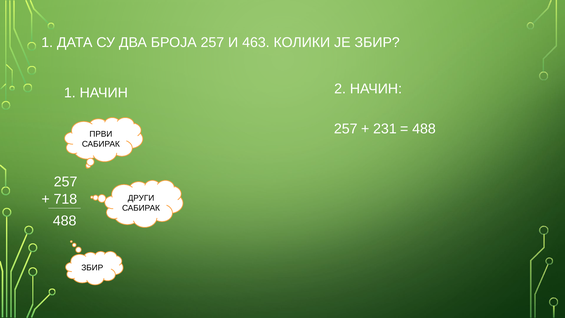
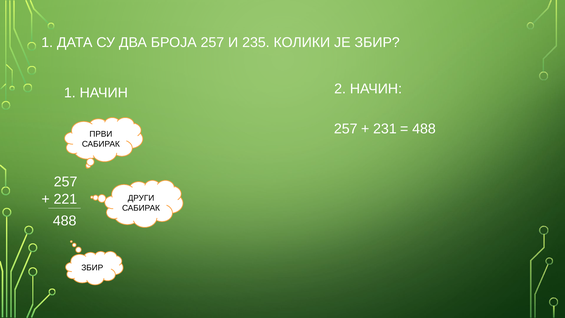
463: 463 -> 235
718: 718 -> 221
